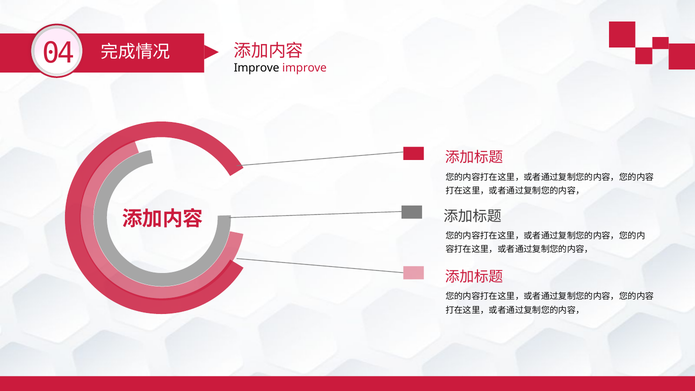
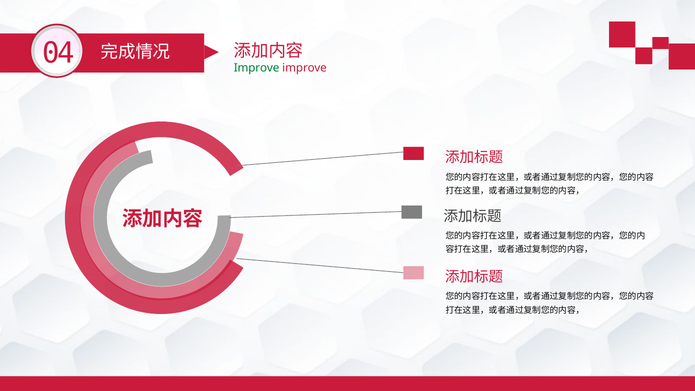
Improve at (257, 68) colour: black -> green
